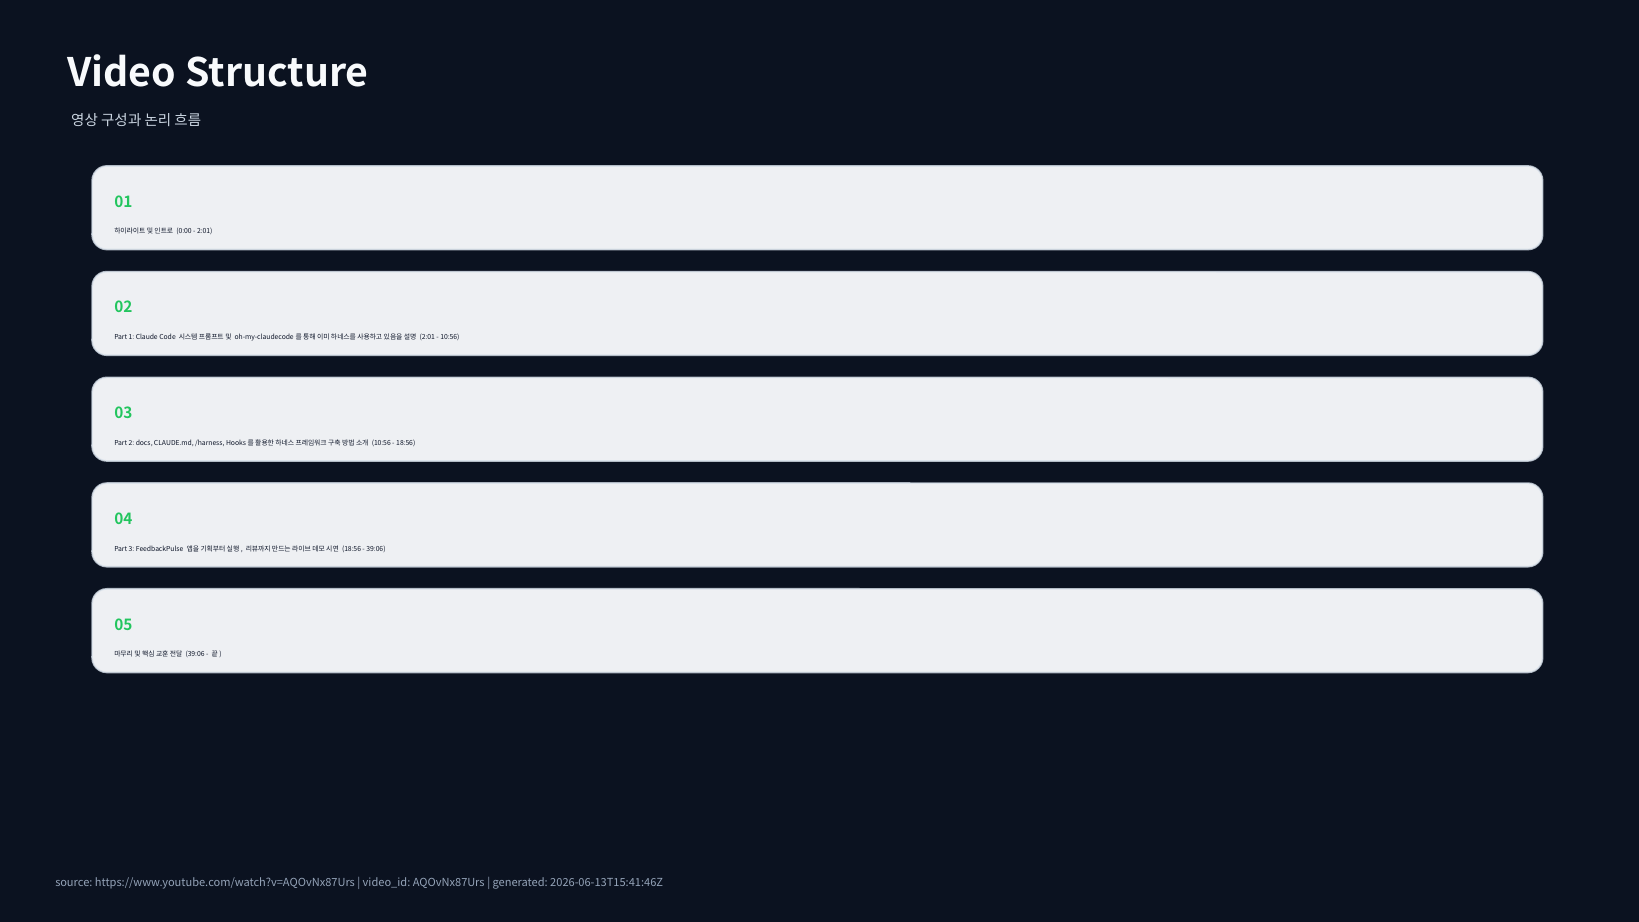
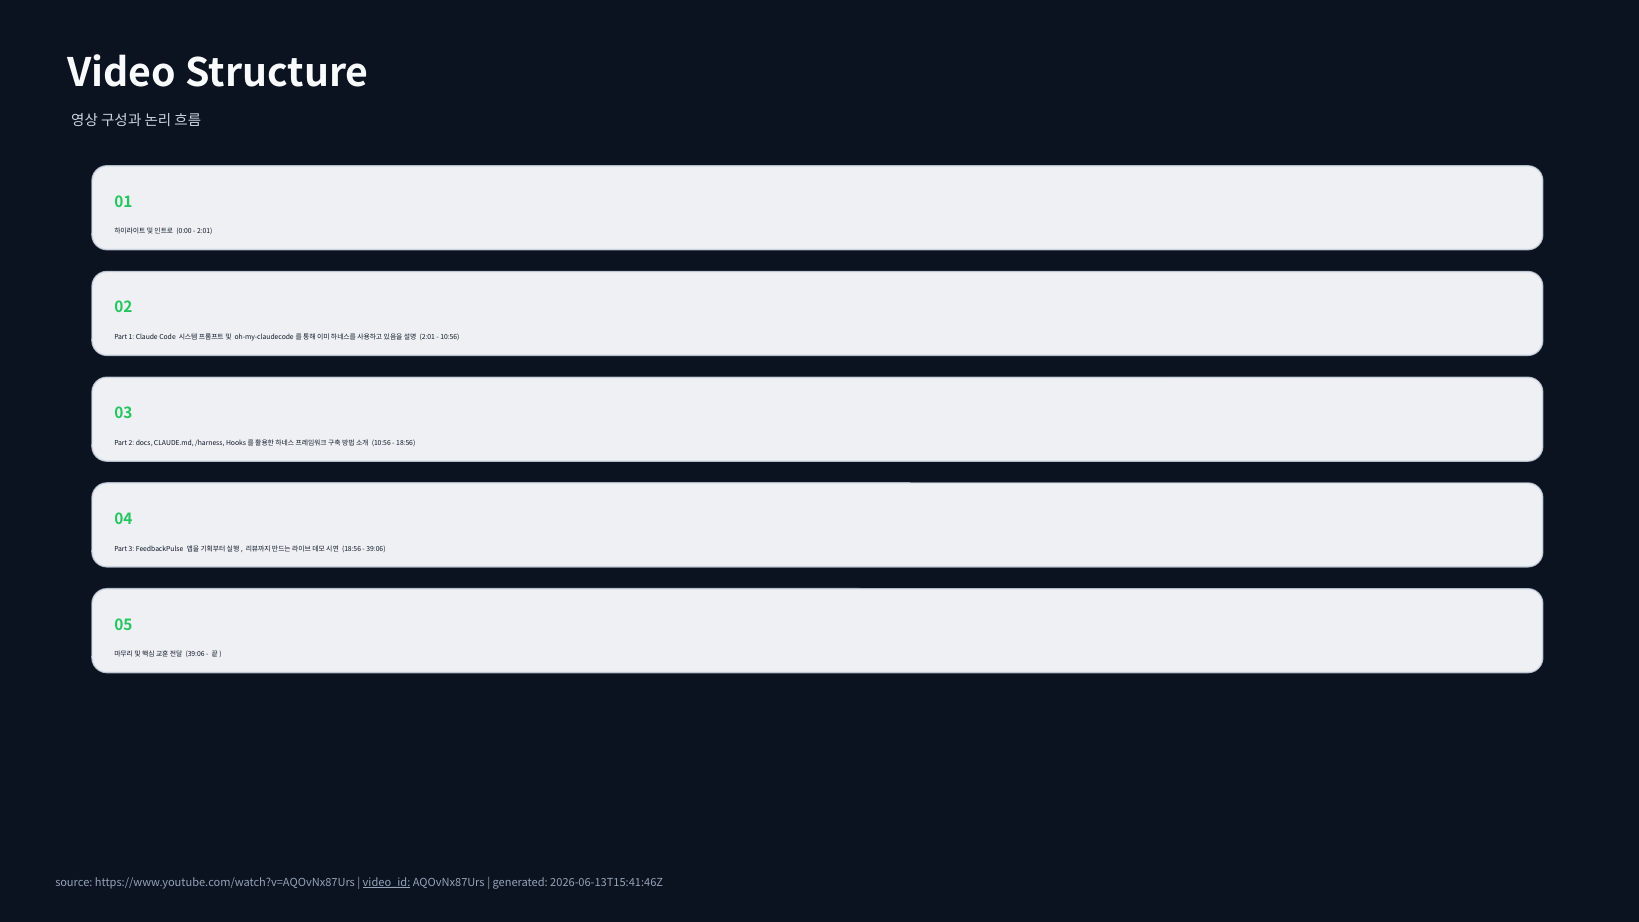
video_id underline: none -> present
